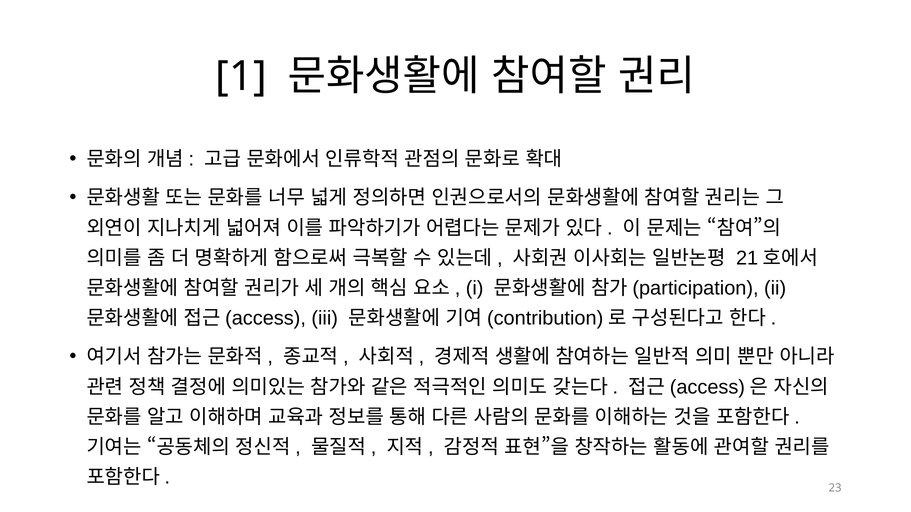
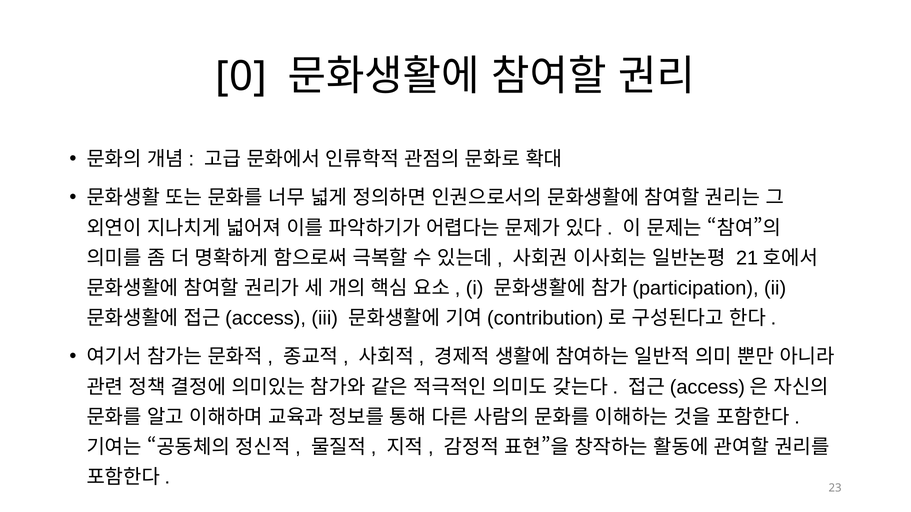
1: 1 -> 0
